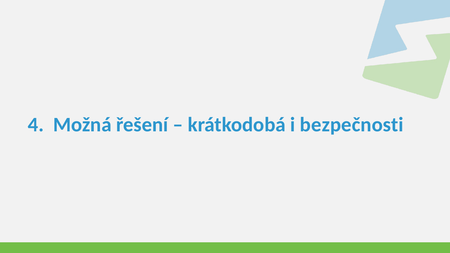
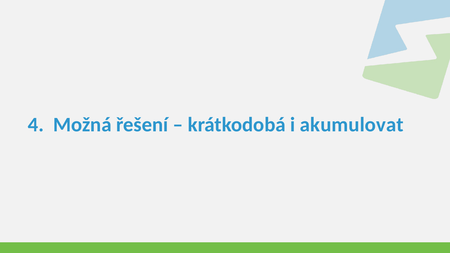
bezpečnosti: bezpečnosti -> akumulovat
